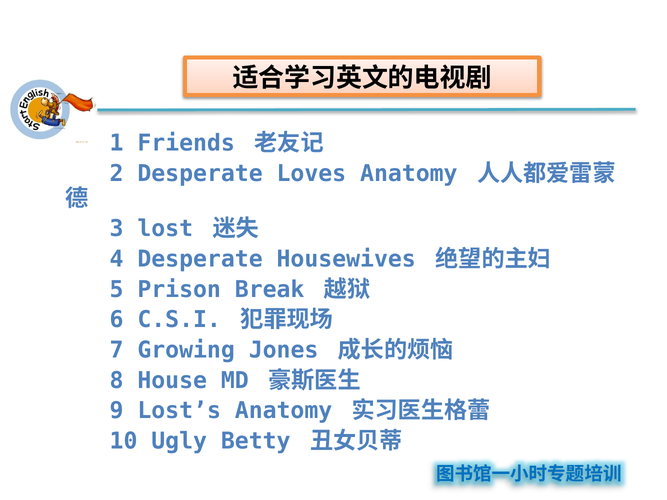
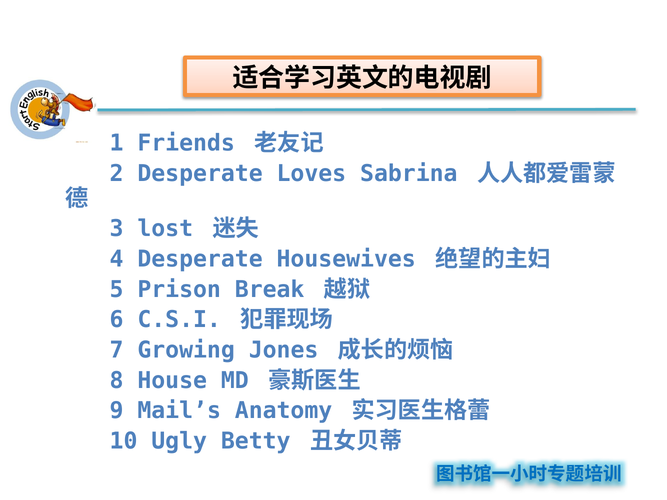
Loves Anatomy: Anatomy -> Sabrina
Lost’s: Lost’s -> Mail’s
